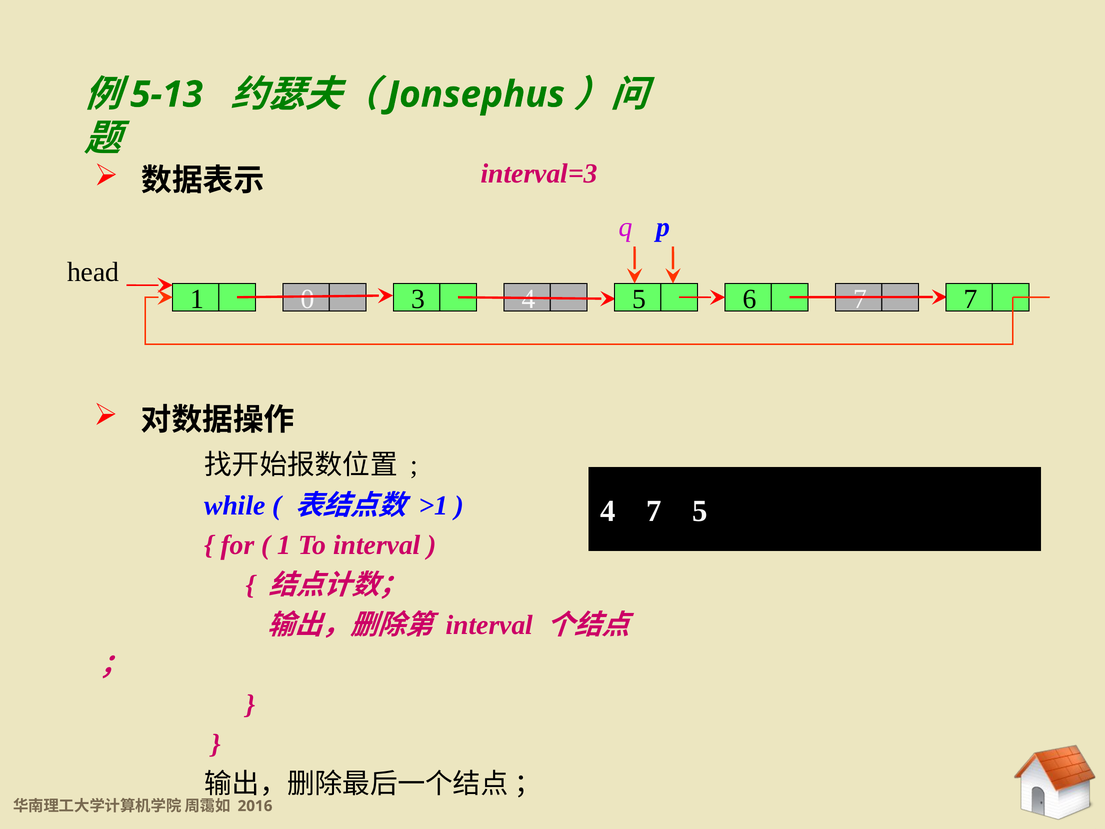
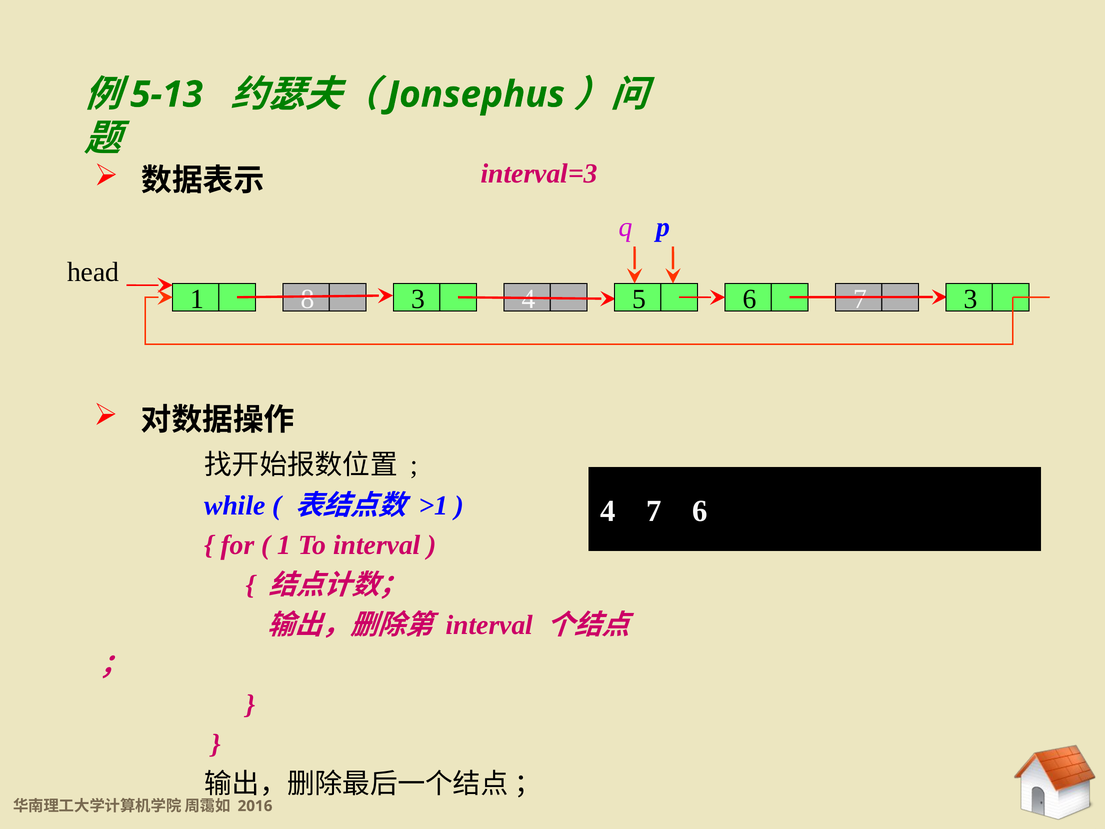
1 0: 0 -> 8
7 7: 7 -> 3
7 5: 5 -> 6
